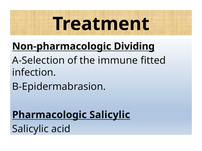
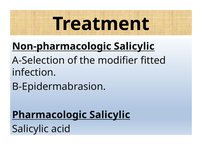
Non-pharmacologic Dividing: Dividing -> Salicylic
immune: immune -> modifier
